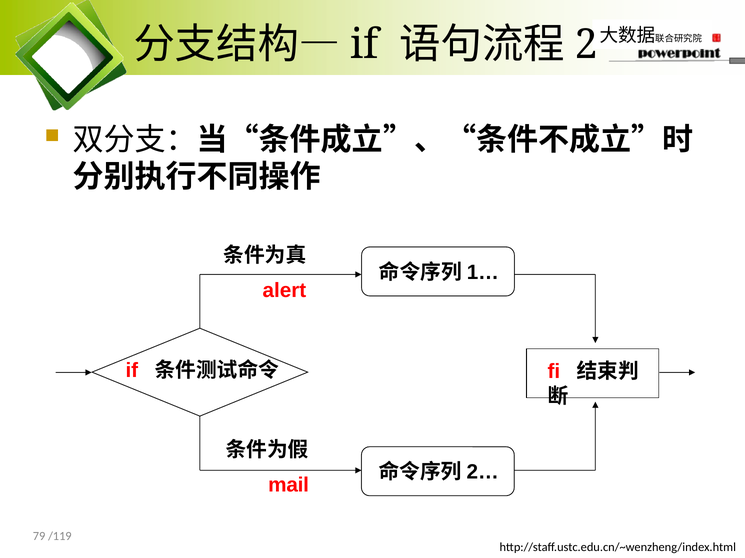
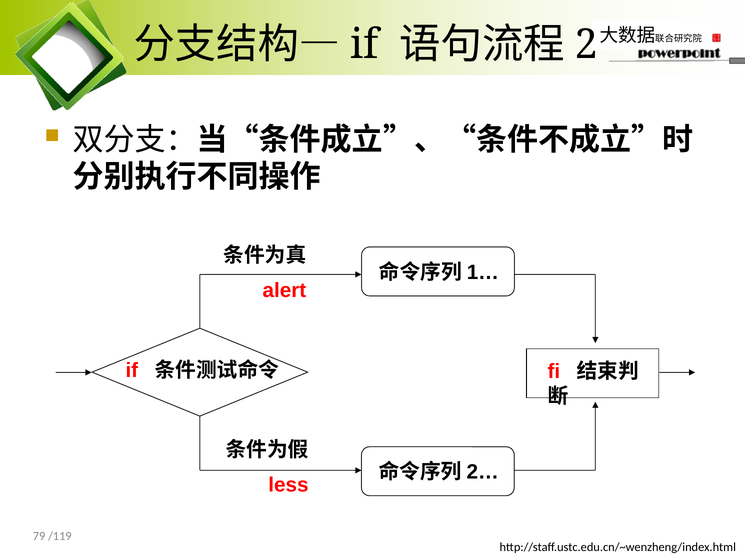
mail: mail -> less
